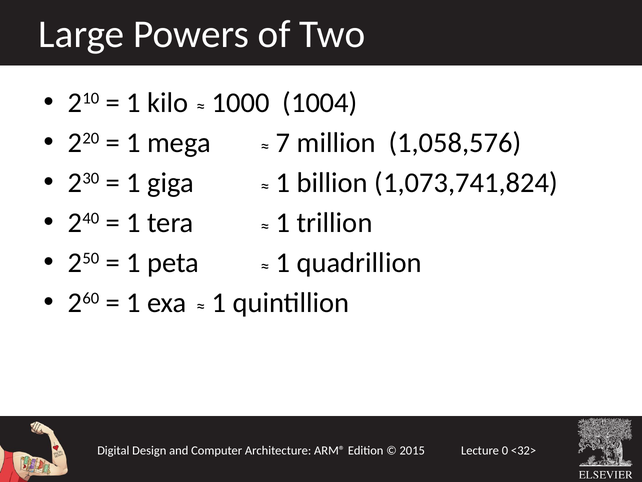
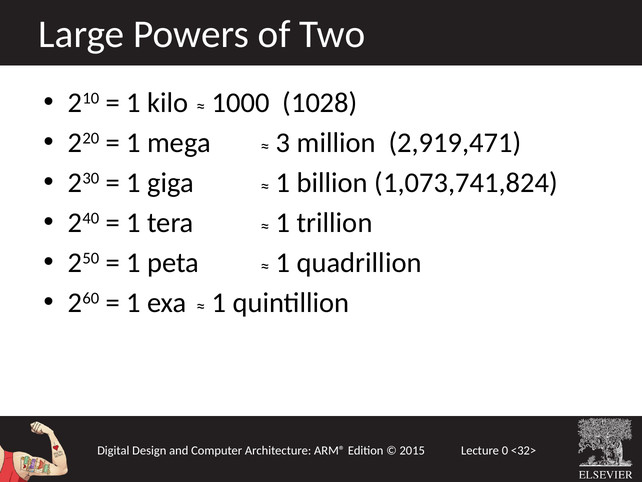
1004: 1004 -> 1028
7: 7 -> 3
1,058,576: 1,058,576 -> 2,919,471
